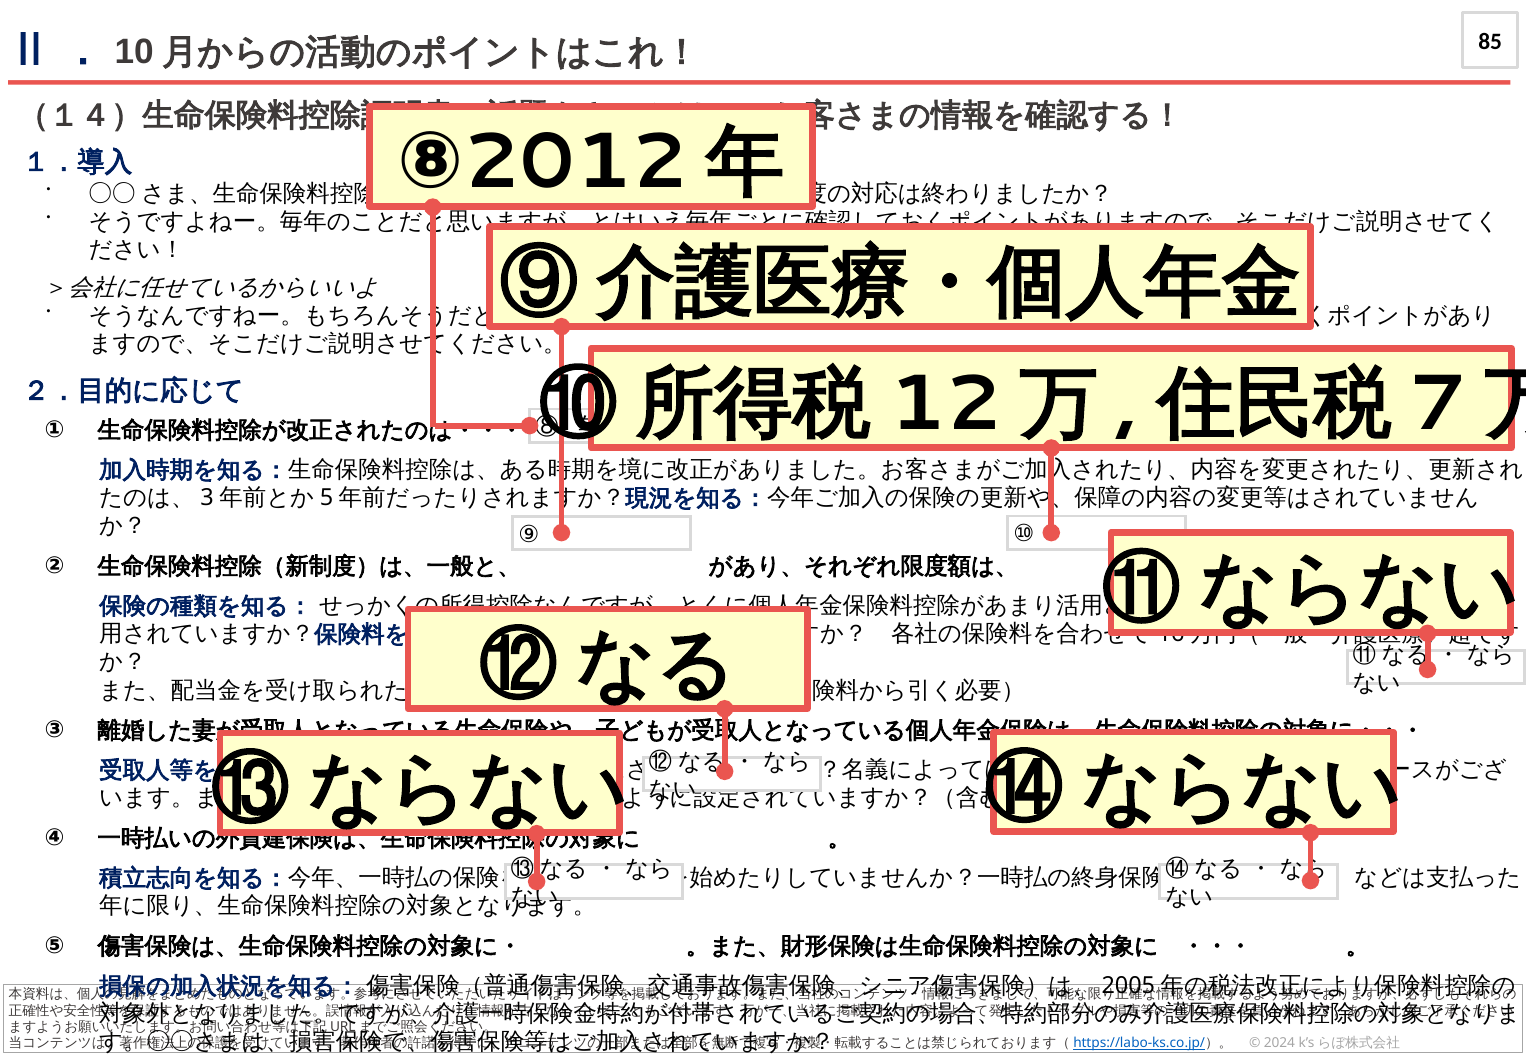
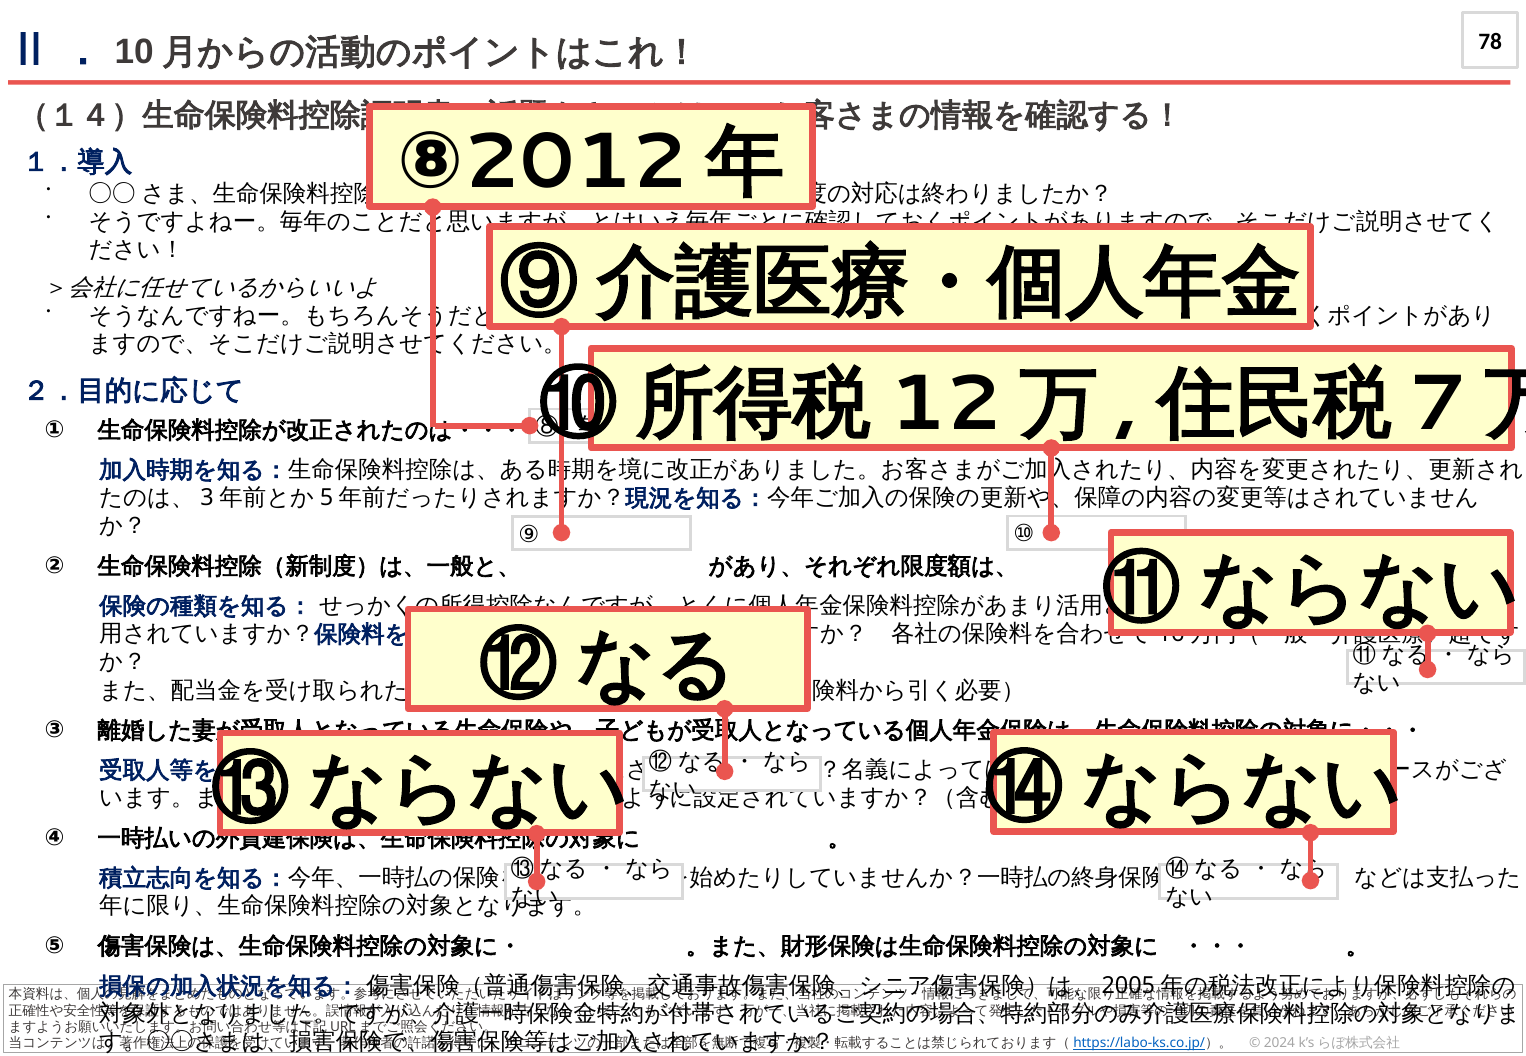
85: 85 -> 78
